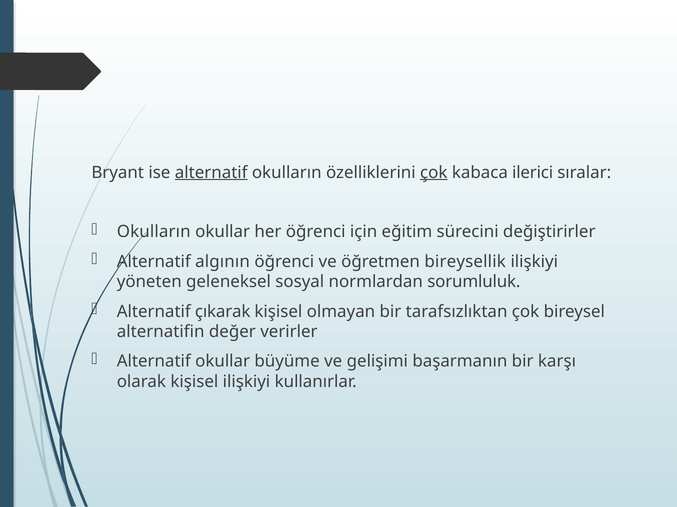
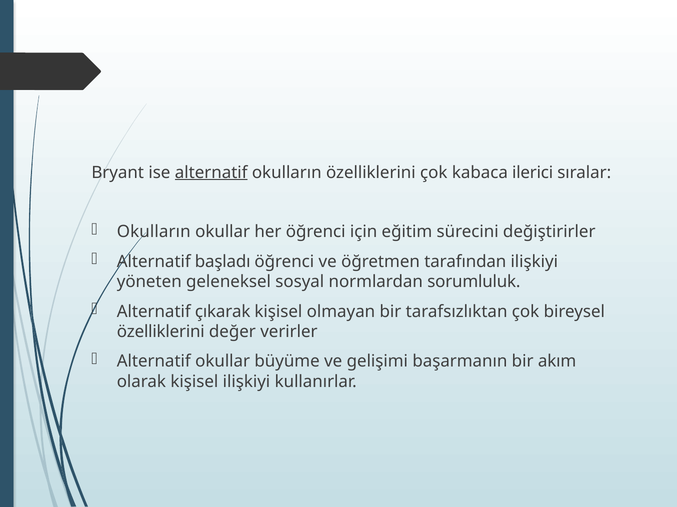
çok at (434, 173) underline: present -> none
algının: algının -> başladı
bireysellik: bireysellik -> tarafından
alternatifin at (161, 332): alternatifin -> özelliklerini
karşı: karşı -> akım
